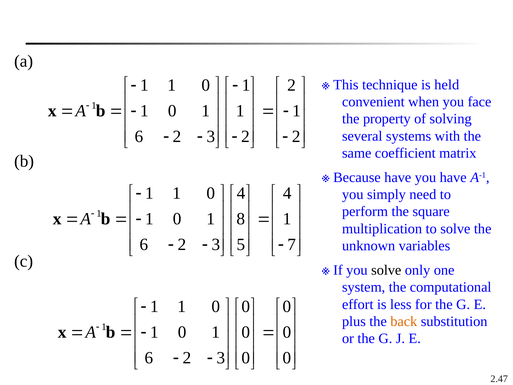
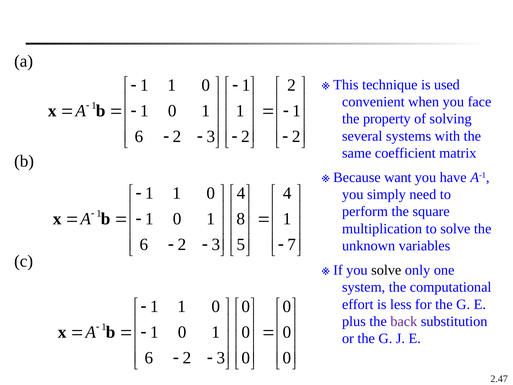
held: held -> used
have at (398, 177): have -> want
back colour: orange -> purple
